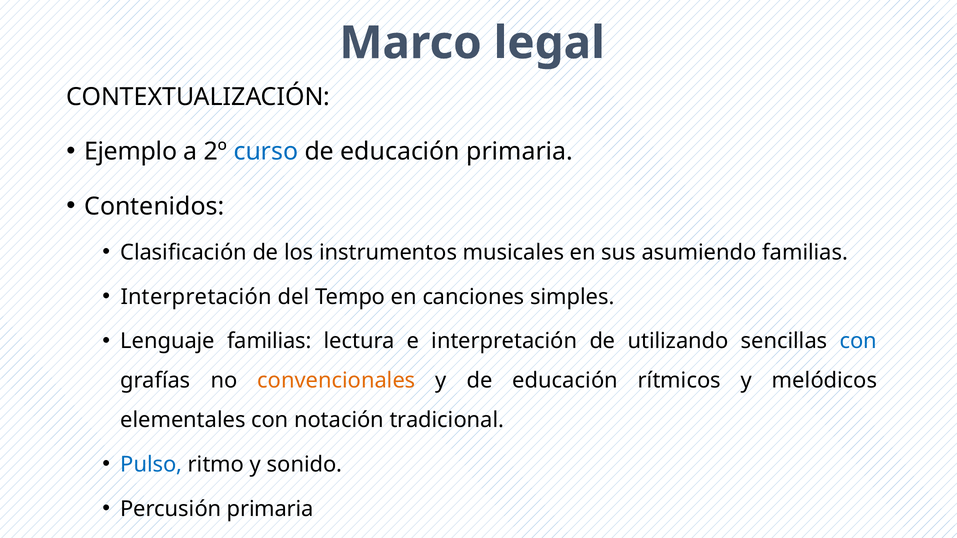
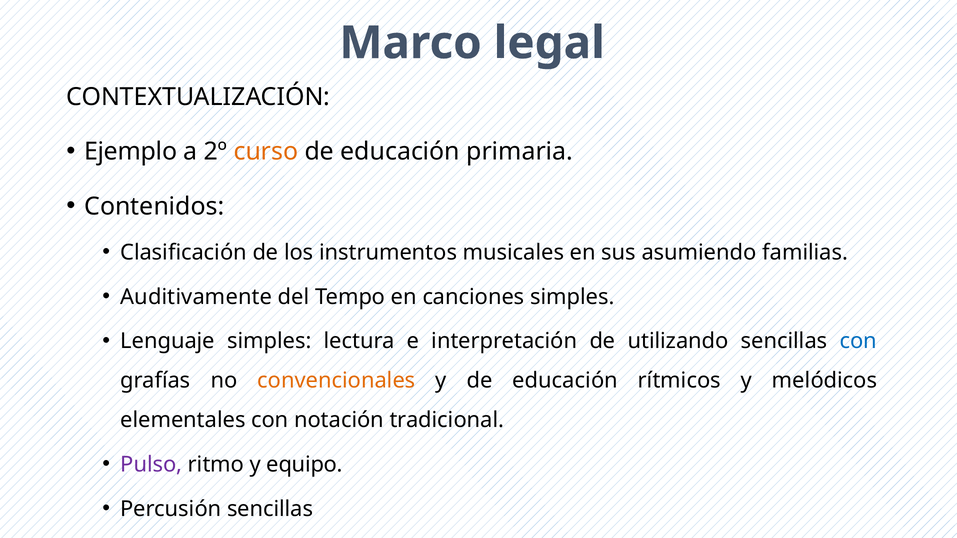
curso colour: blue -> orange
Interpretación at (196, 297): Interpretación -> Auditivamente
Lenguaje familias: familias -> simples
Pulso colour: blue -> purple
sonido: sonido -> equipo
Percusión primaria: primaria -> sencillas
